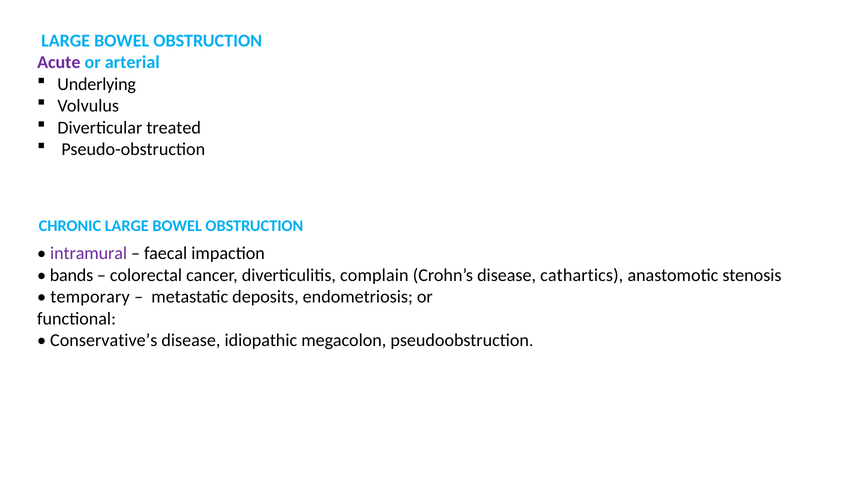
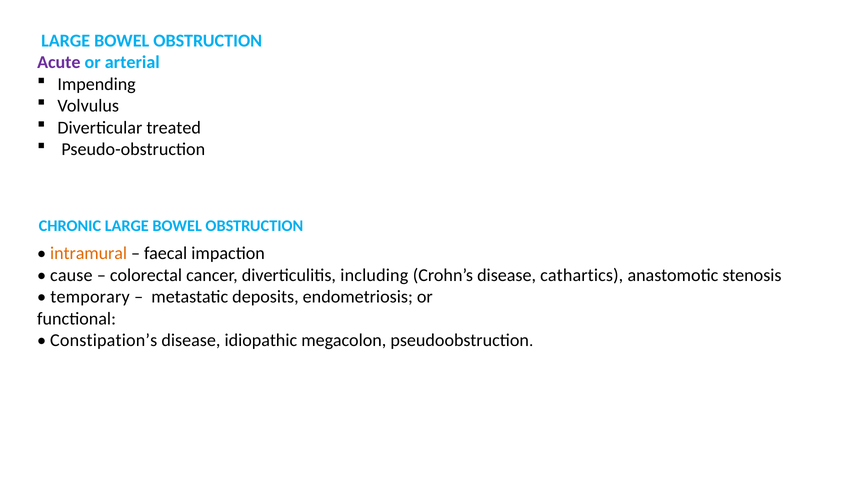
Underlying: Underlying -> Impending
intramural colour: purple -> orange
bands: bands -> cause
complain: complain -> including
Conservative’s: Conservative’s -> Constipation’s
